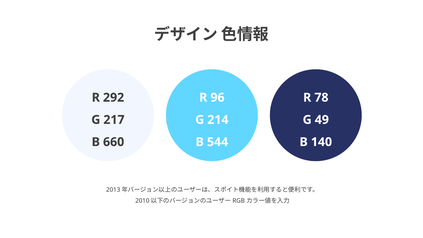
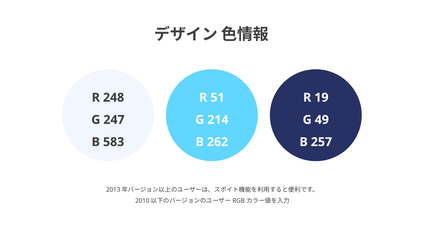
292: 292 -> 248
96: 96 -> 51
78: 78 -> 19
217: 217 -> 247
660: 660 -> 583
544: 544 -> 262
140: 140 -> 257
